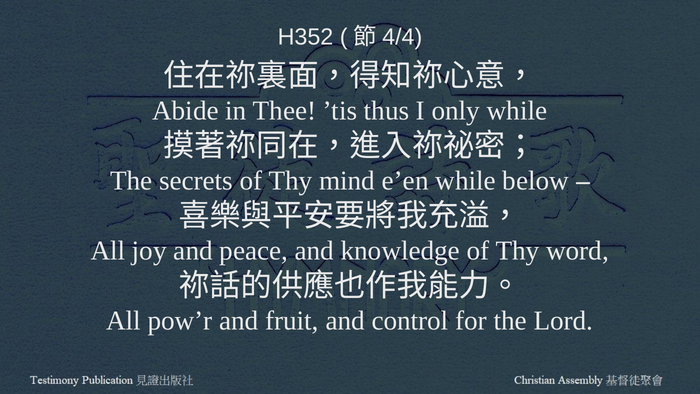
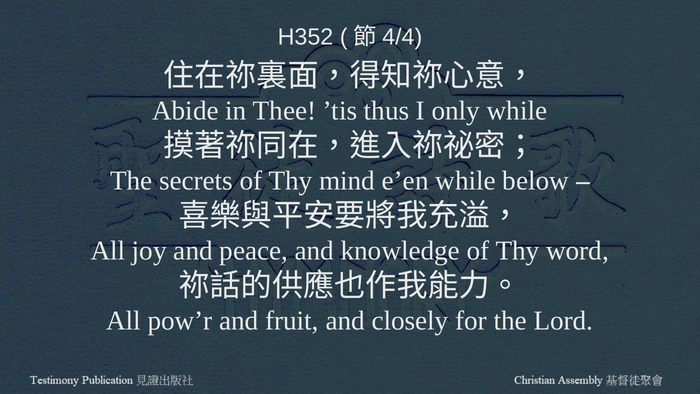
control: control -> closely
